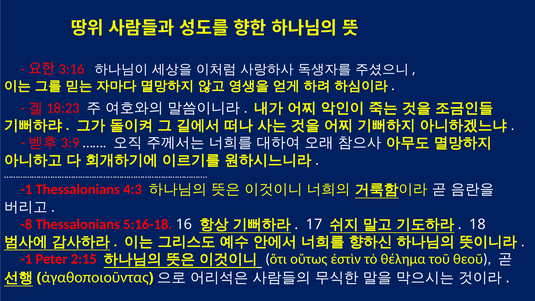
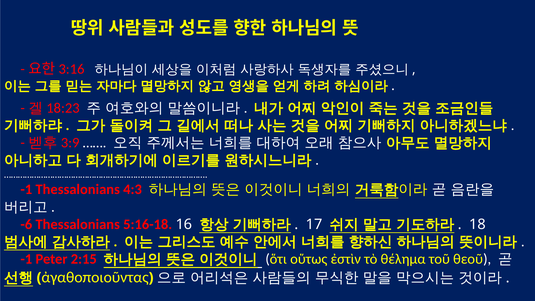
-8: -8 -> -6
